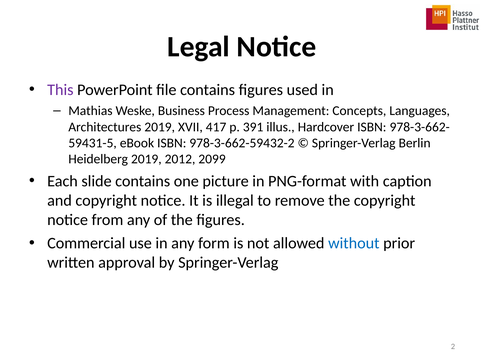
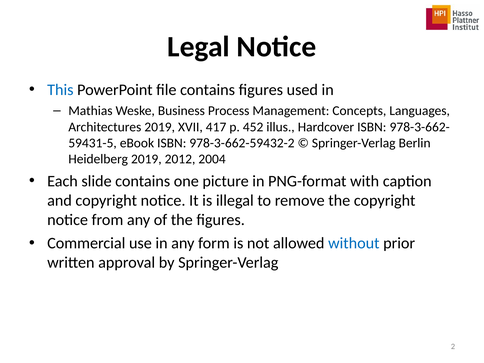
This colour: purple -> blue
391: 391 -> 452
2099: 2099 -> 2004
